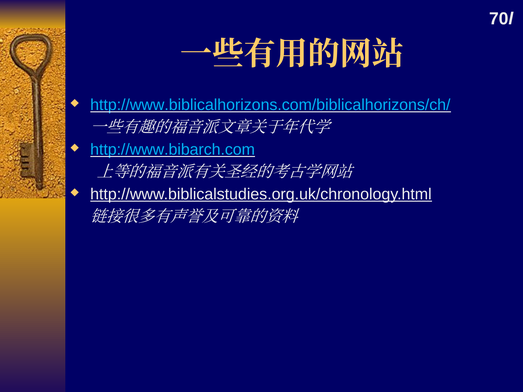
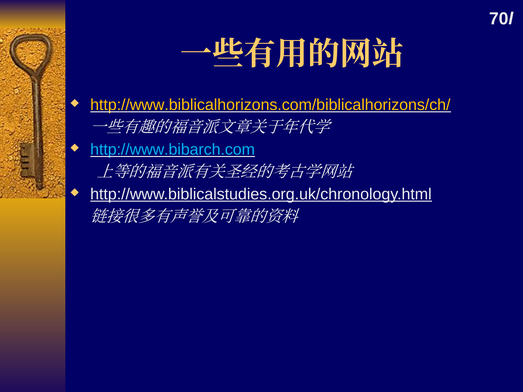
http://www.biblicalhorizons.com/biblicalhorizons/ch/ colour: light blue -> yellow
